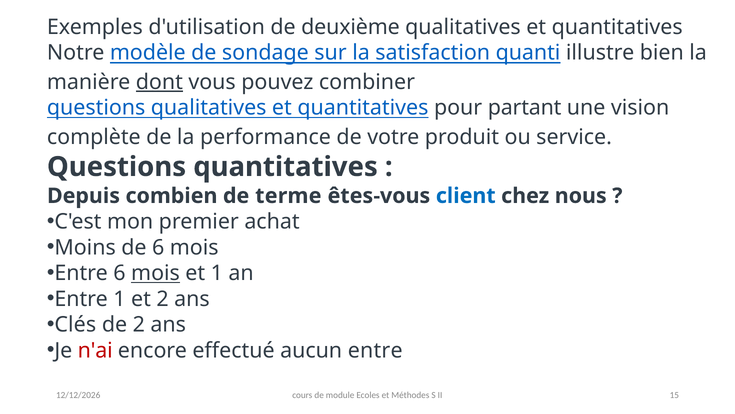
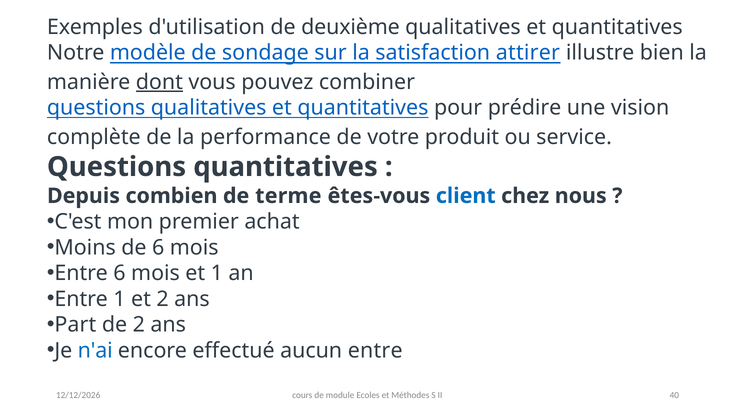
quanti: quanti -> attirer
partant: partant -> prédire
mois at (155, 273) underline: present -> none
Clés: Clés -> Part
n'ai colour: red -> blue
15: 15 -> 40
